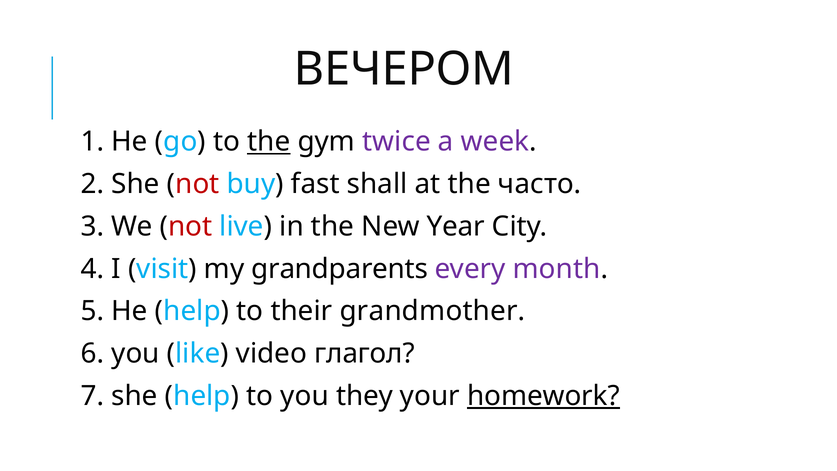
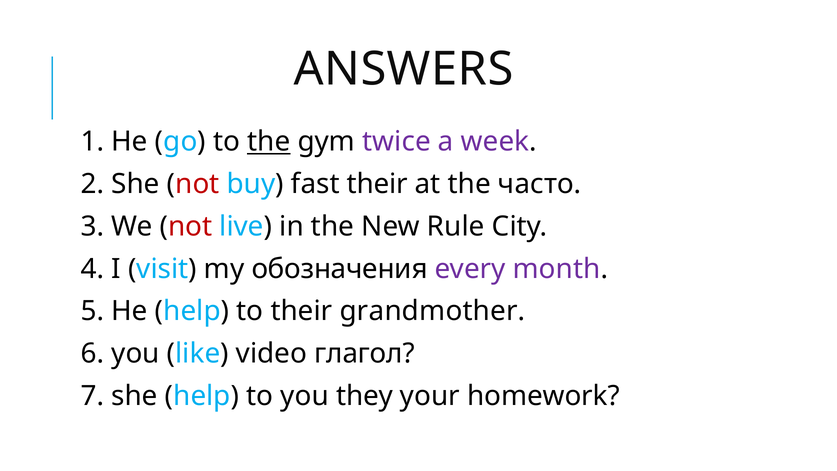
ВЕЧЕРОМ: ВЕЧЕРОМ -> ANSWERS
fast shall: shall -> their
Year: Year -> Rule
grandparents: grandparents -> обозначения
homework underline: present -> none
